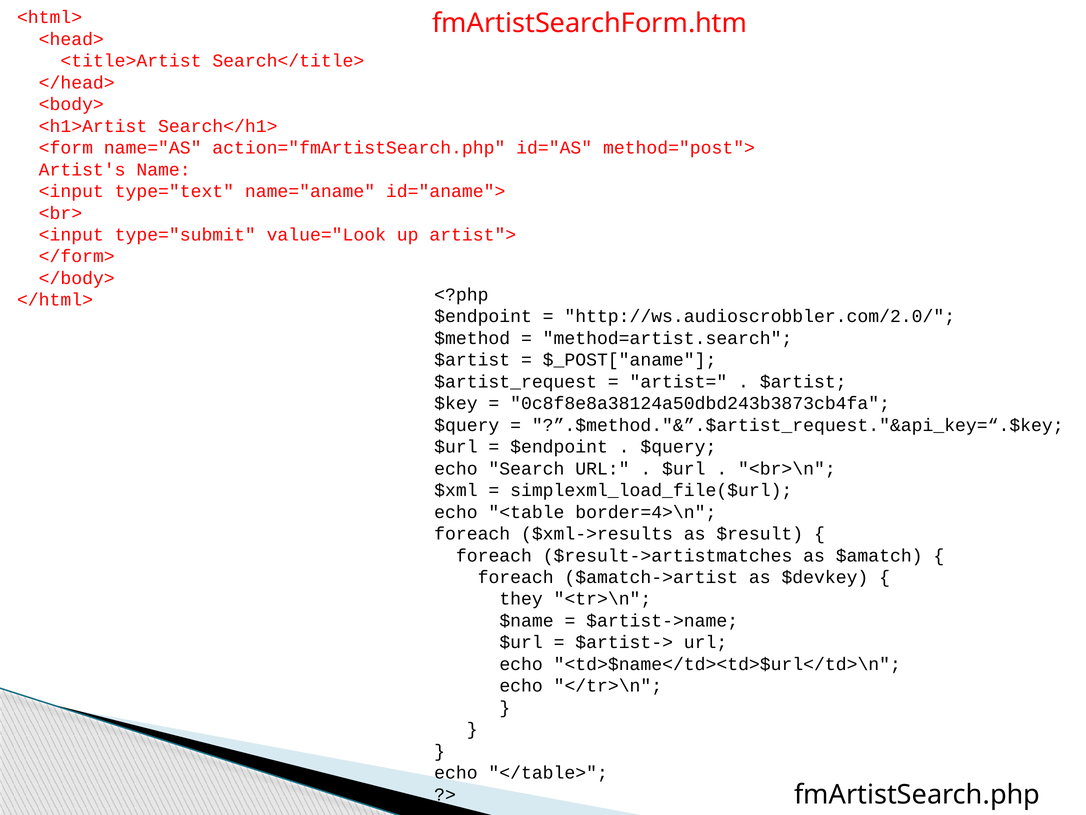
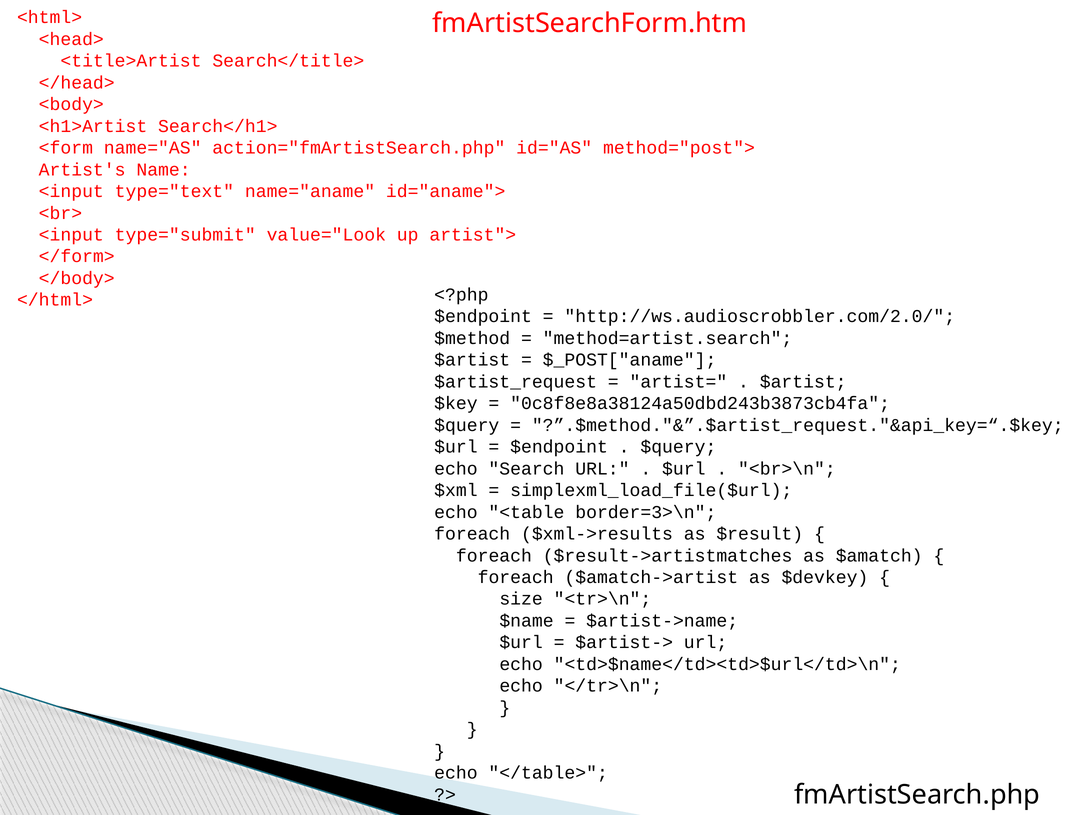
border=4>\n: border=4>\n -> border=3>\n
they: they -> size
